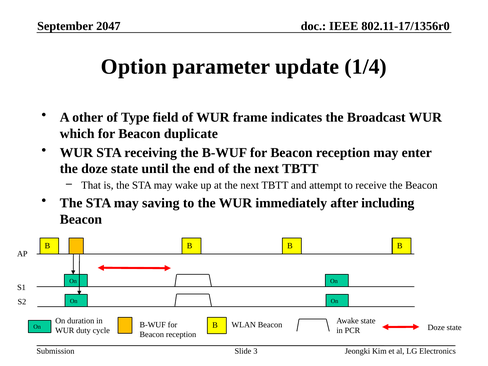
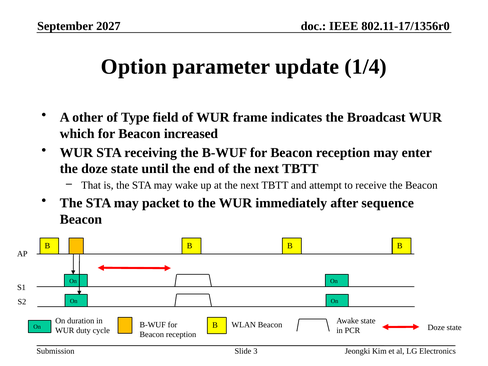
2047: 2047 -> 2027
duplicate: duplicate -> increased
saving: saving -> packet
including: including -> sequence
